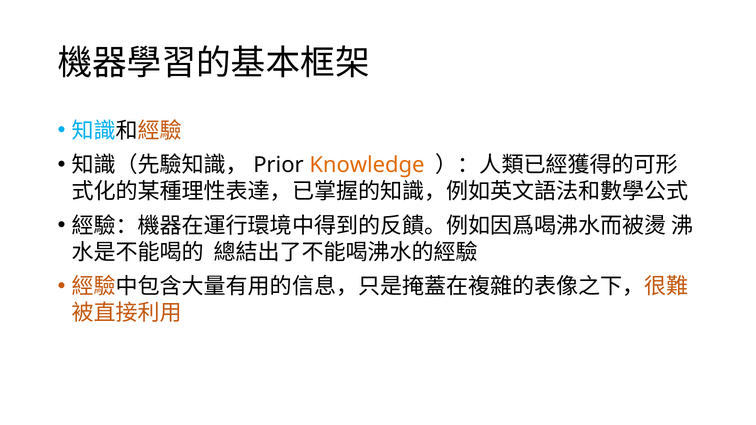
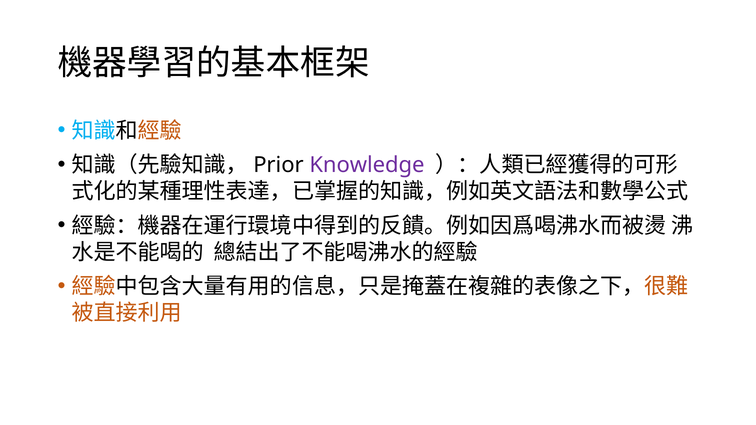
Knowledge colour: orange -> purple
